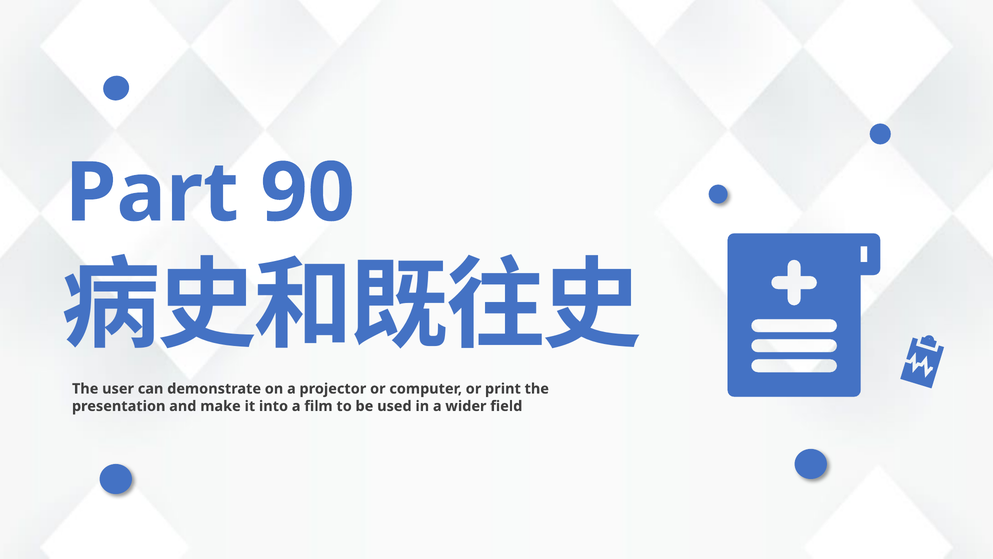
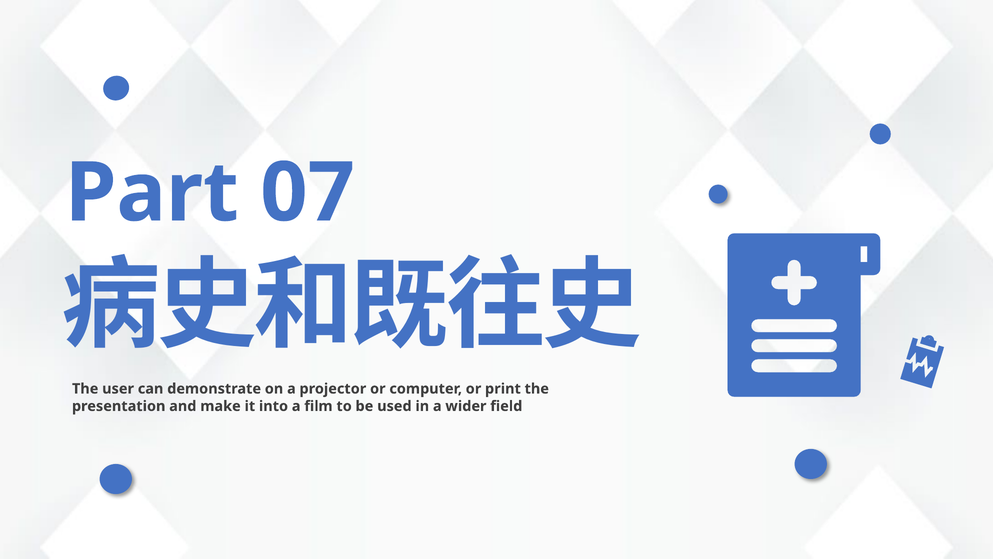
90: 90 -> 07
